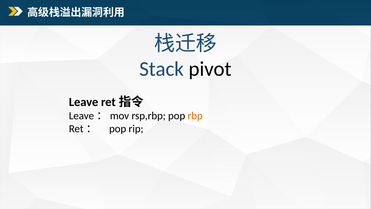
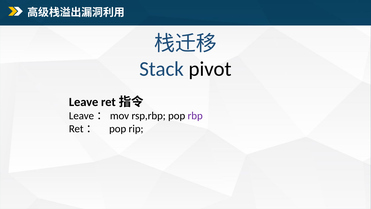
rbp colour: orange -> purple
